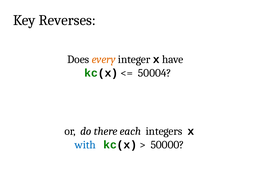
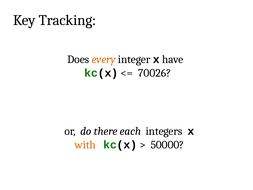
Reverses: Reverses -> Tracking
50004: 50004 -> 70026
with colour: blue -> orange
